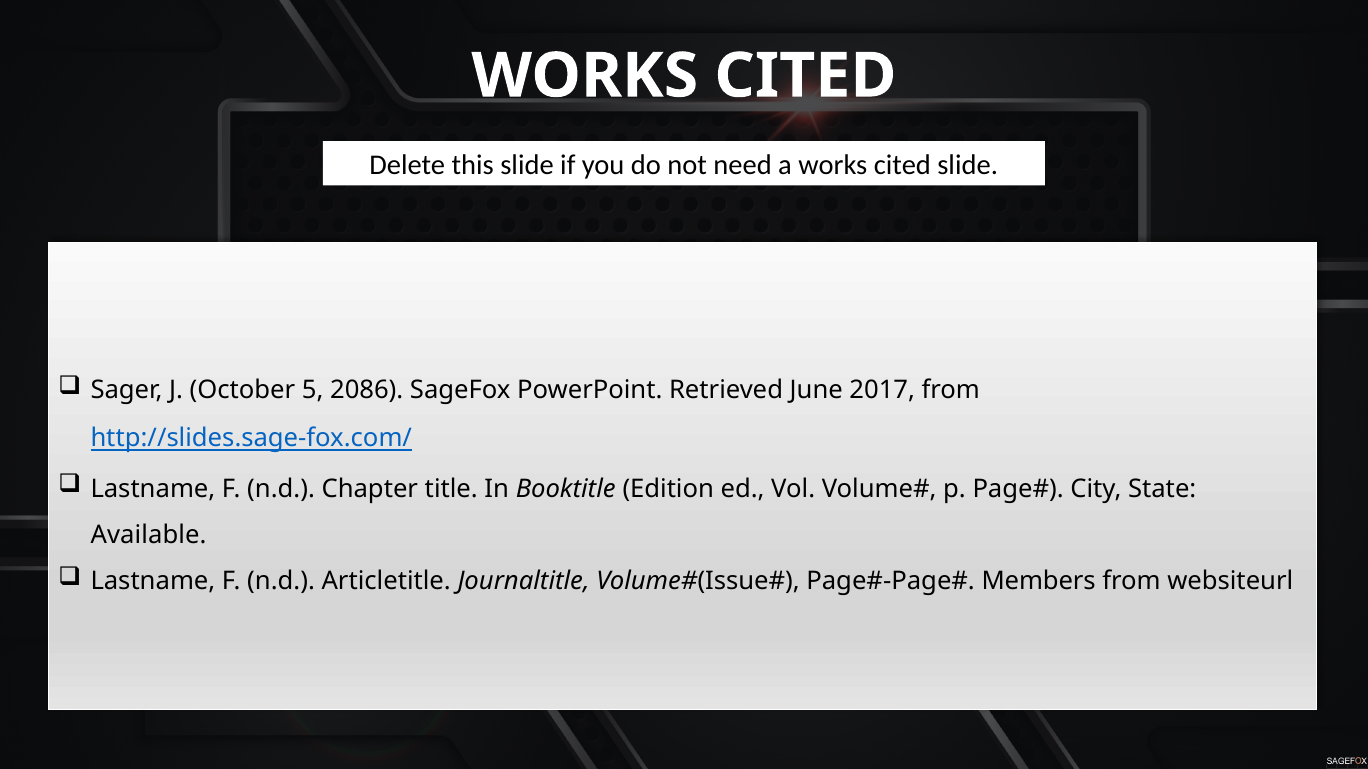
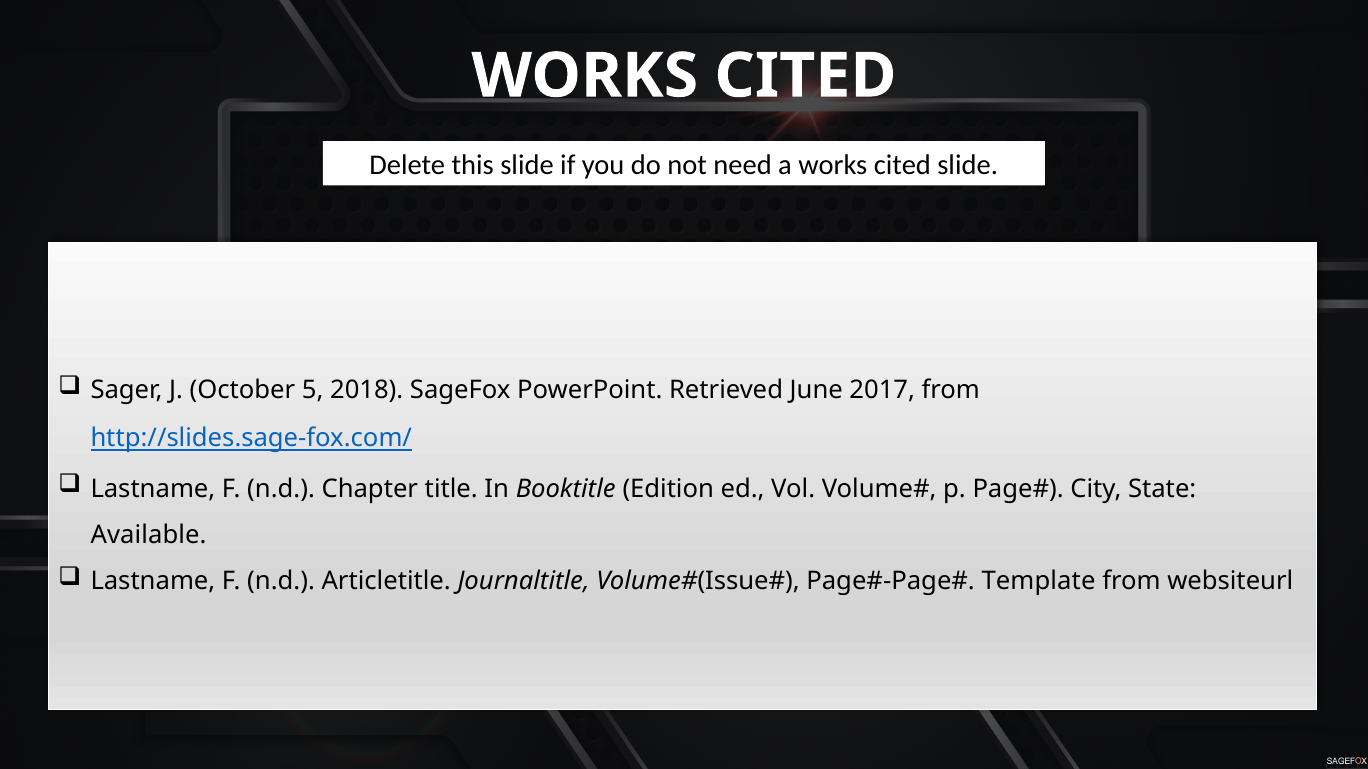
2086: 2086 -> 2018
Members: Members -> Template
